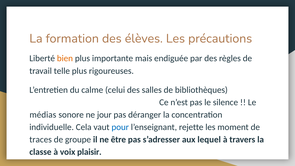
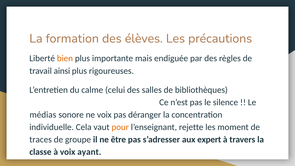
telle: telle -> ainsi
ne jour: jour -> voix
pour colour: blue -> orange
lequel: lequel -> expert
plaisir: plaisir -> ayant
